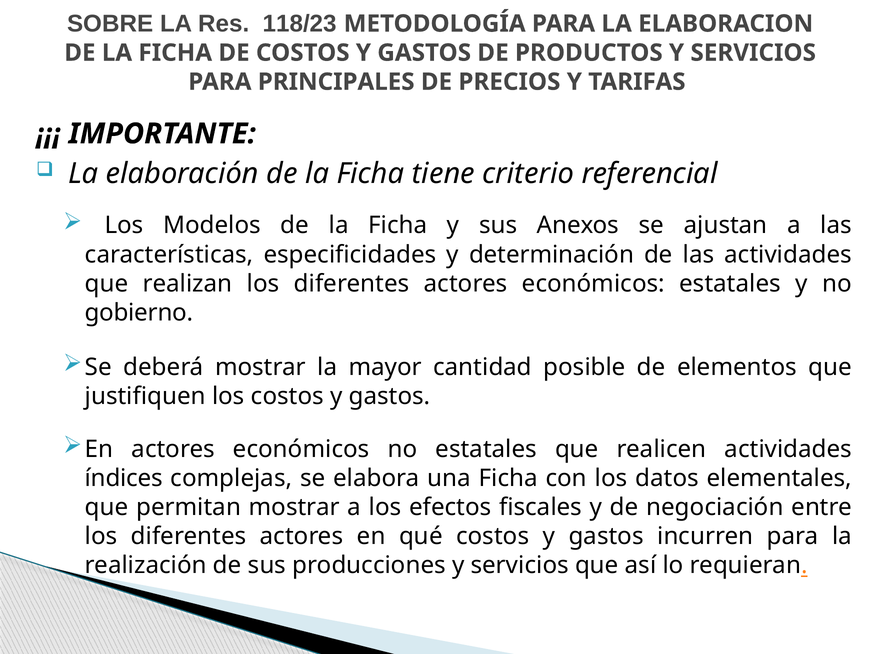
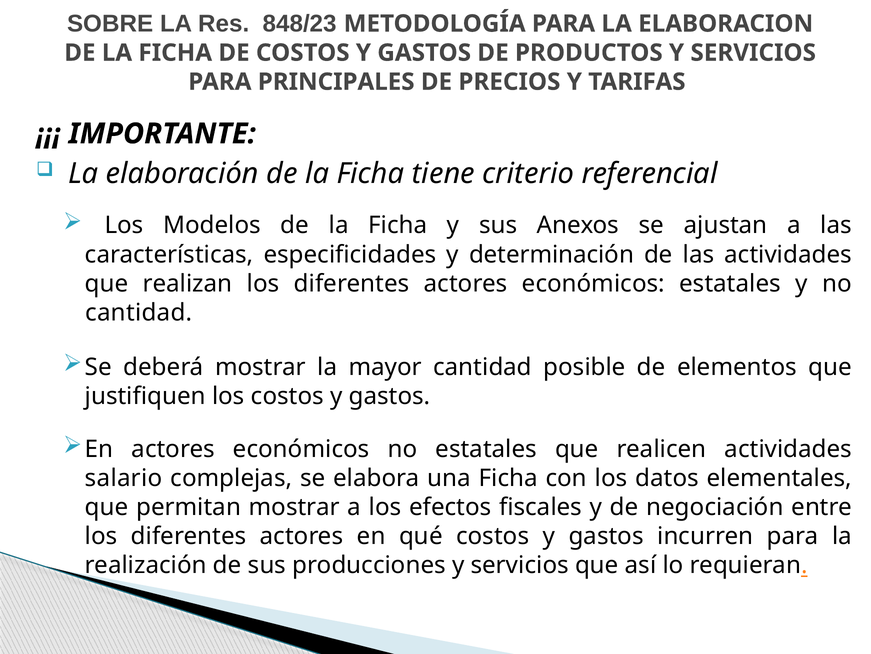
118/23: 118/23 -> 848/23
gobierno at (139, 312): gobierno -> cantidad
índices: índices -> salario
